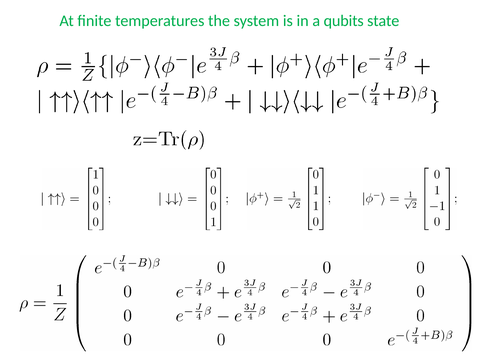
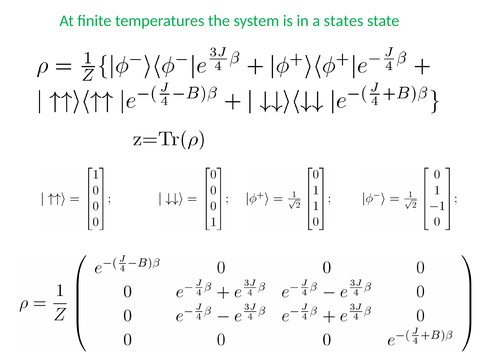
qubits: qubits -> states
